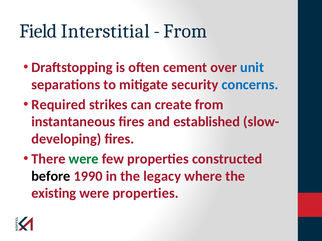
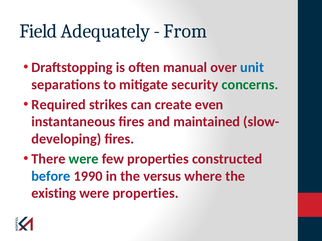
Interstitial: Interstitial -> Adequately
cement: cement -> manual
concerns colour: blue -> green
create from: from -> even
established: established -> maintained
before colour: black -> blue
legacy: legacy -> versus
